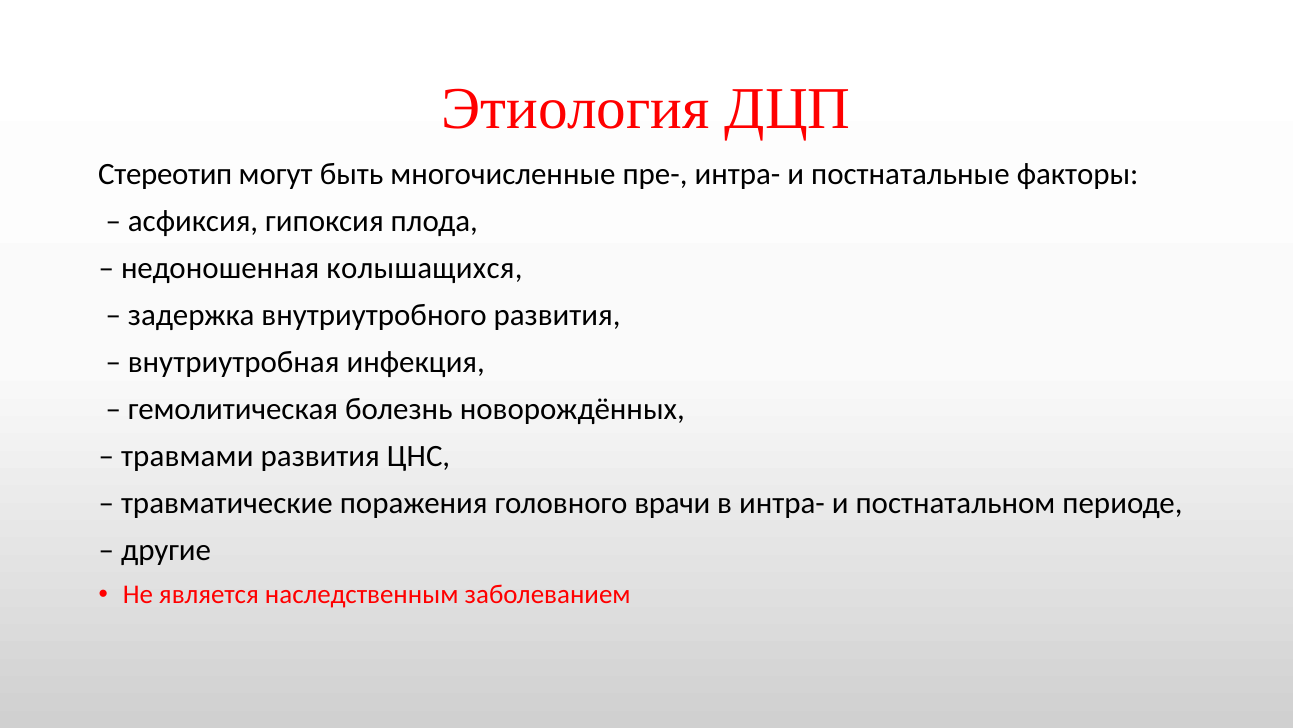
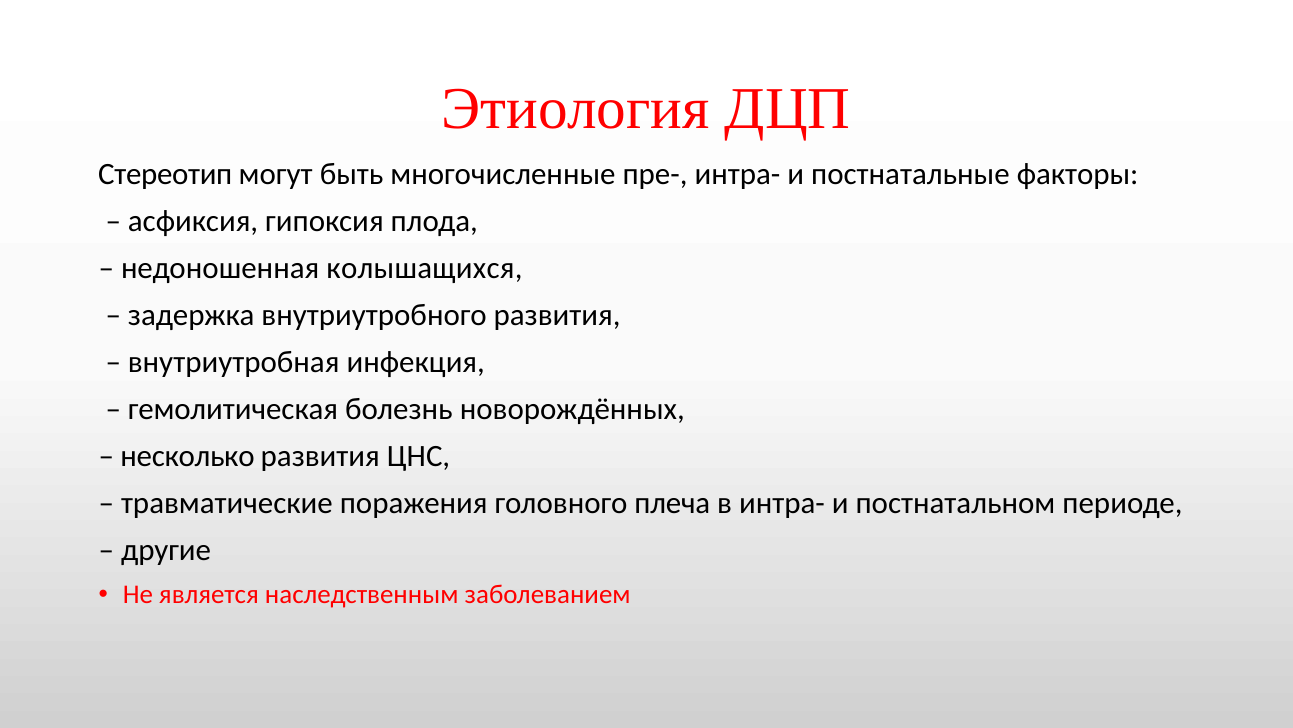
травмами: травмами -> несколько
врачи: врачи -> плеча
